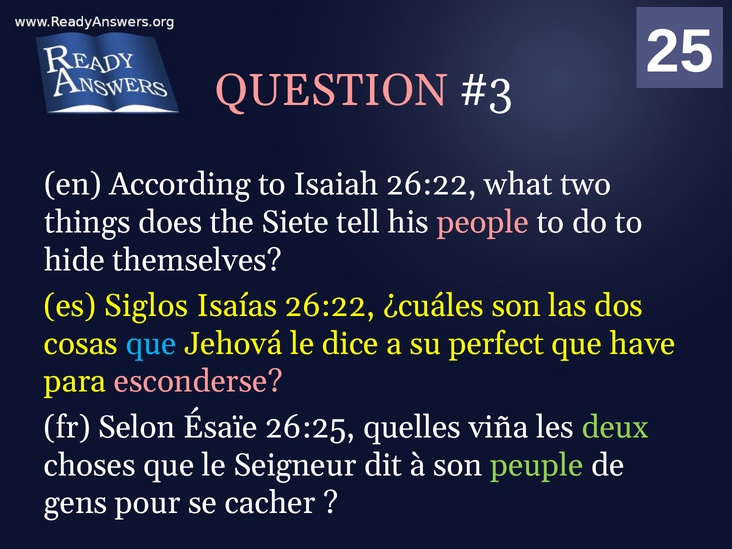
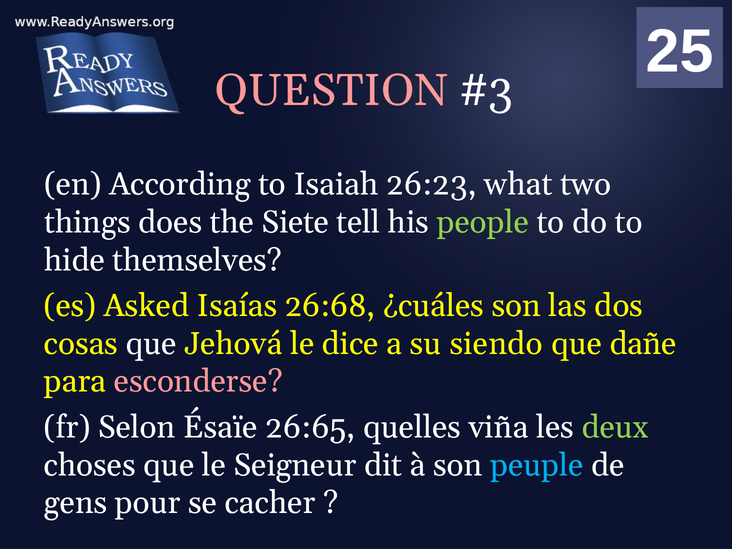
Isaiah 26:22: 26:22 -> 26:23
people colour: pink -> light green
Siglos: Siglos -> Asked
Isaías 26:22: 26:22 -> 26:68
que at (151, 344) colour: light blue -> white
perfect: perfect -> siendo
have: have -> dañe
26:25: 26:25 -> 26:65
peuple colour: light green -> light blue
